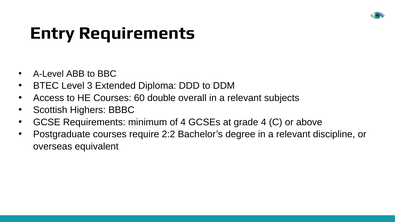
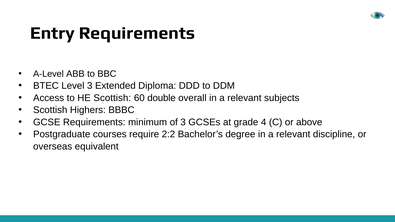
HE Courses: Courses -> Scottish
of 4: 4 -> 3
